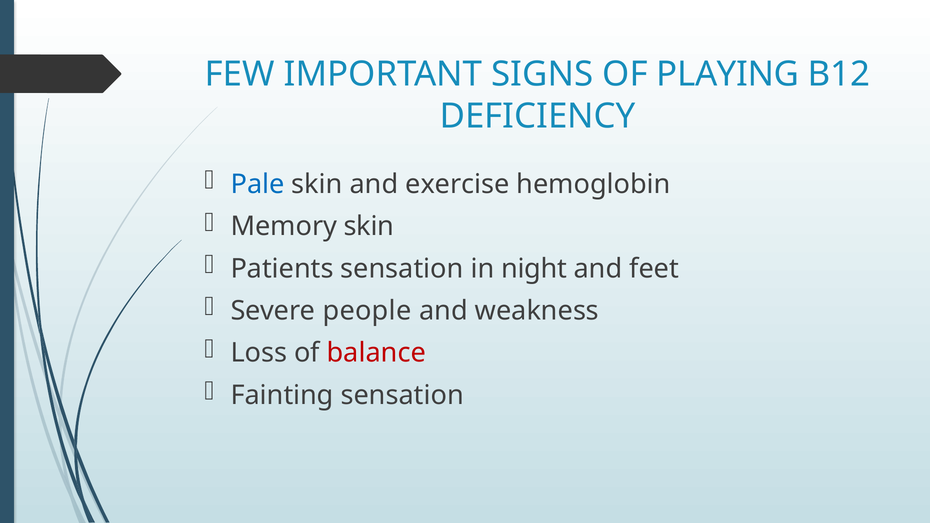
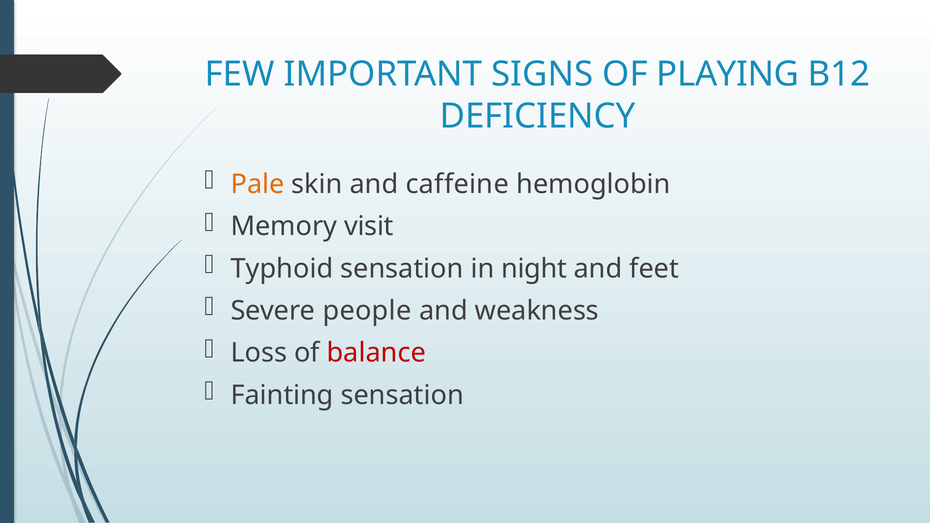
Pale colour: blue -> orange
exercise: exercise -> caffeine
Memory skin: skin -> visit
Patients: Patients -> Typhoid
